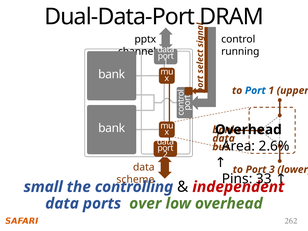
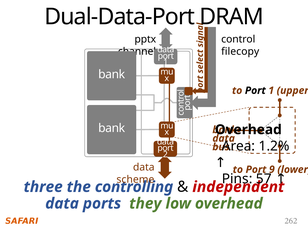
running: running -> filecopy
Port at (255, 91) colour: blue -> black
2.6%: 2.6% -> 1.2%
3: 3 -> 9
33: 33 -> 57
small: small -> three
over: over -> they
